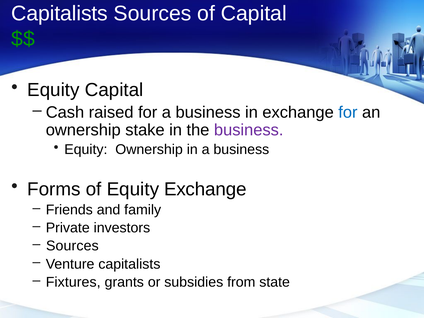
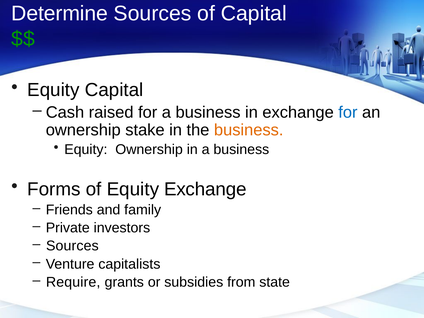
Capitalists at (60, 13): Capitalists -> Determine
business at (249, 130) colour: purple -> orange
Fixtures: Fixtures -> Require
